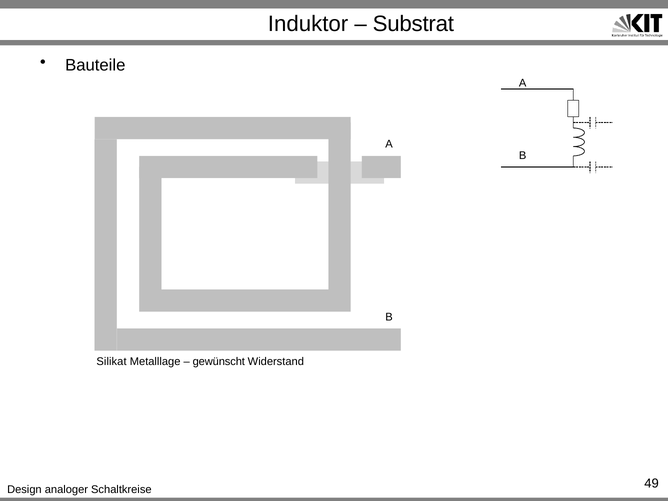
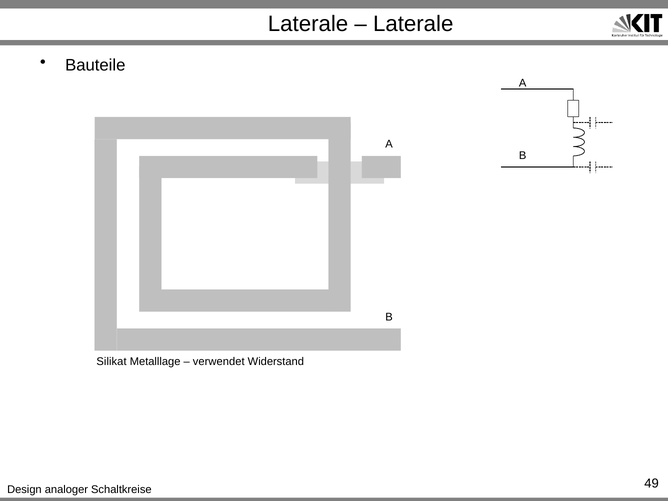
Induktor at (308, 24): Induktor -> Laterale
Substrat at (413, 24): Substrat -> Laterale
gewünscht: gewünscht -> verwendet
